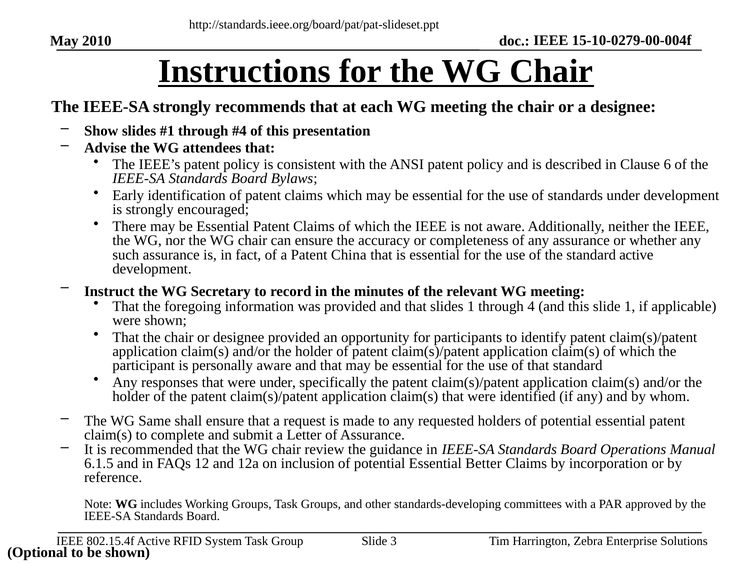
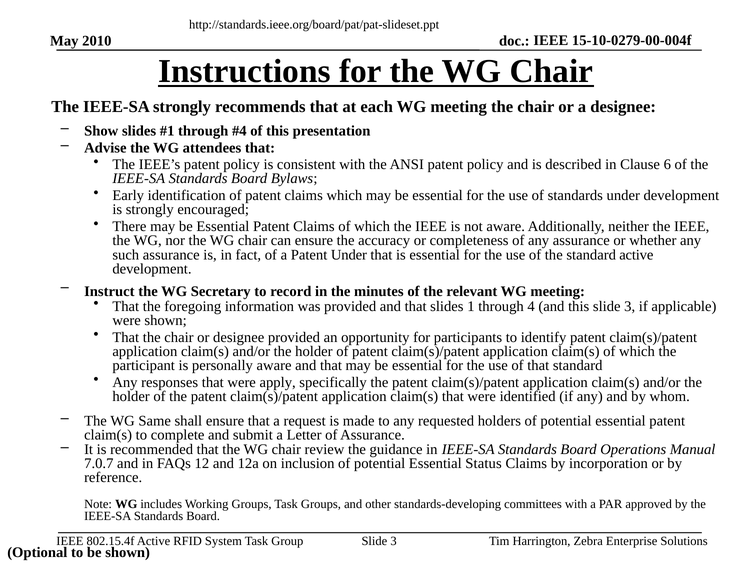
Patent China: China -> Under
this slide 1: 1 -> 3
were under: under -> apply
6.1.5: 6.1.5 -> 7.0.7
Better: Better -> Status
